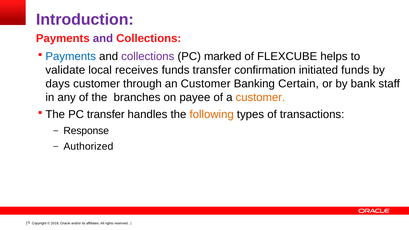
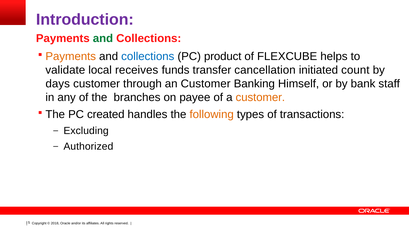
and at (103, 39) colour: purple -> green
Payments at (71, 57) colour: blue -> orange
collections at (148, 57) colour: purple -> blue
marked: marked -> product
confirmation: confirmation -> cancellation
initiated funds: funds -> count
Certain: Certain -> Himself
PC transfer: transfer -> created
Response: Response -> Excluding
